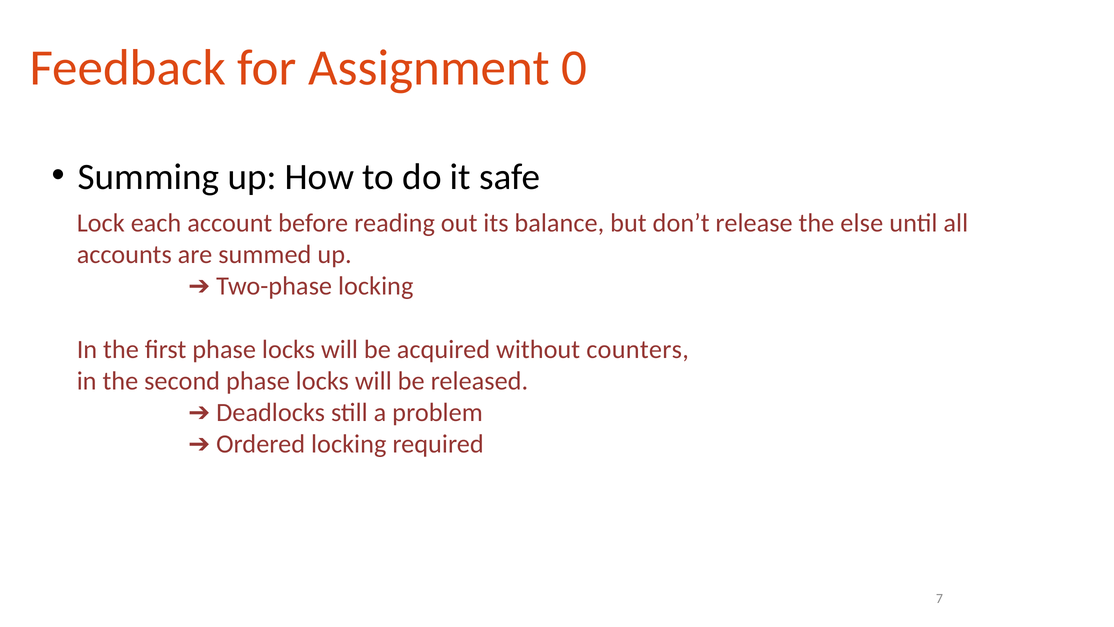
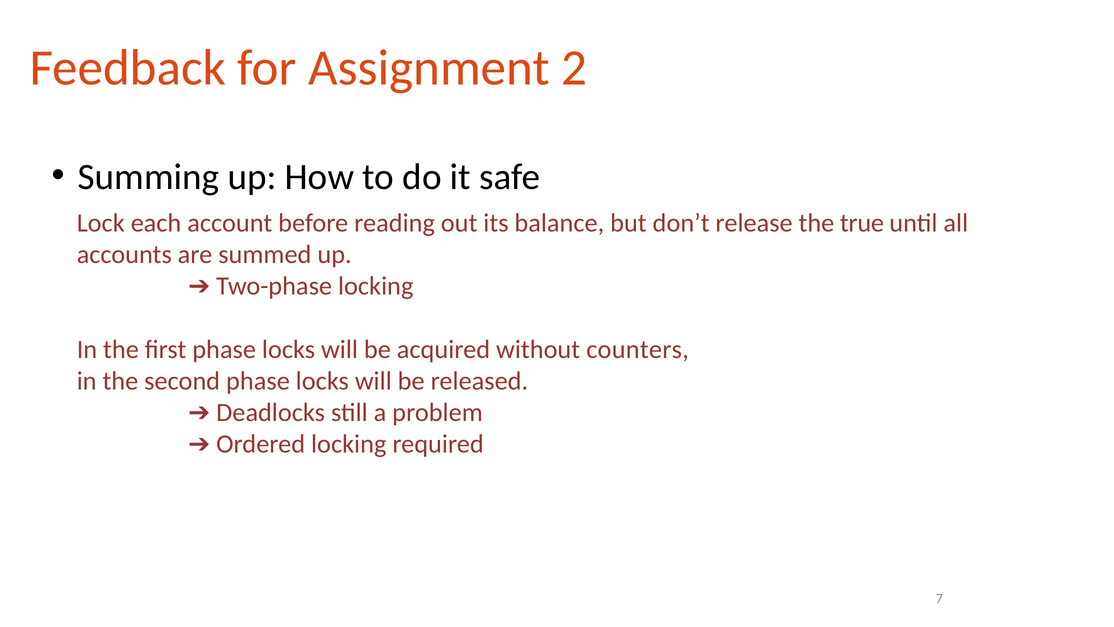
0: 0 -> 2
else: else -> true
